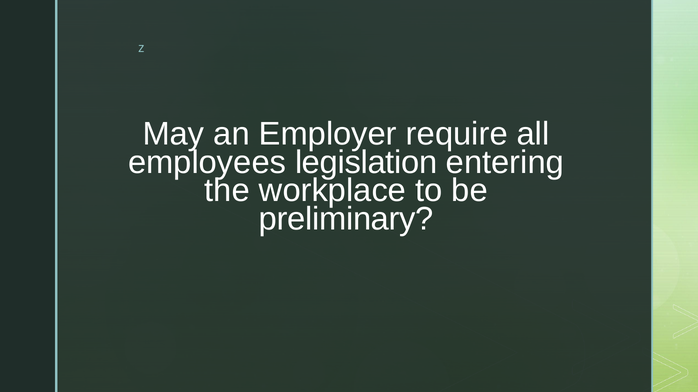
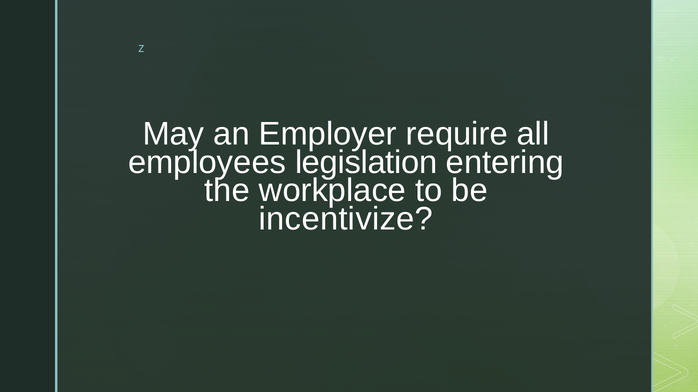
preliminary: preliminary -> incentivize
